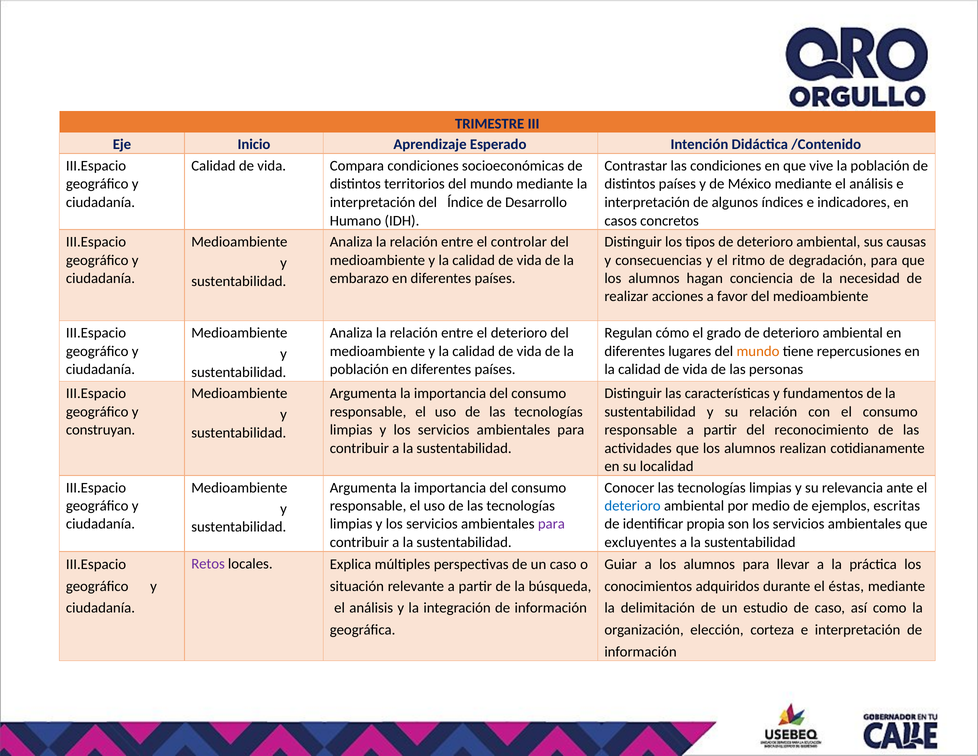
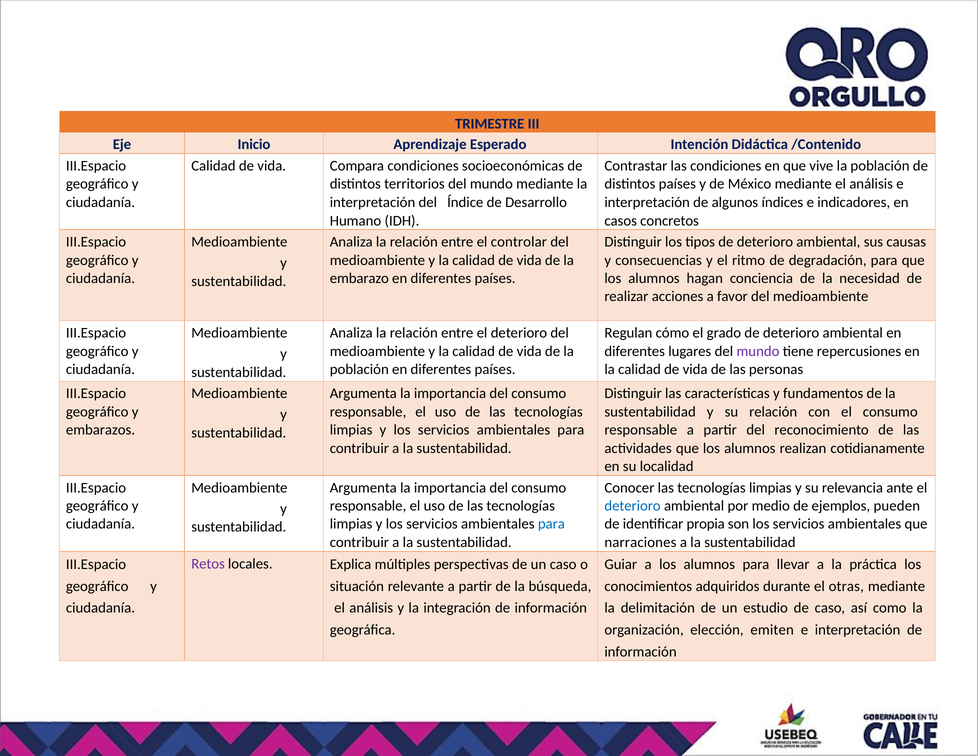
mundo at (758, 351) colour: orange -> purple
construyan: construyan -> embarazos
escritas: escritas -> pueden
para at (551, 524) colour: purple -> blue
excluyentes: excluyentes -> narraciones
éstas: éstas -> otras
corteza: corteza -> emiten
